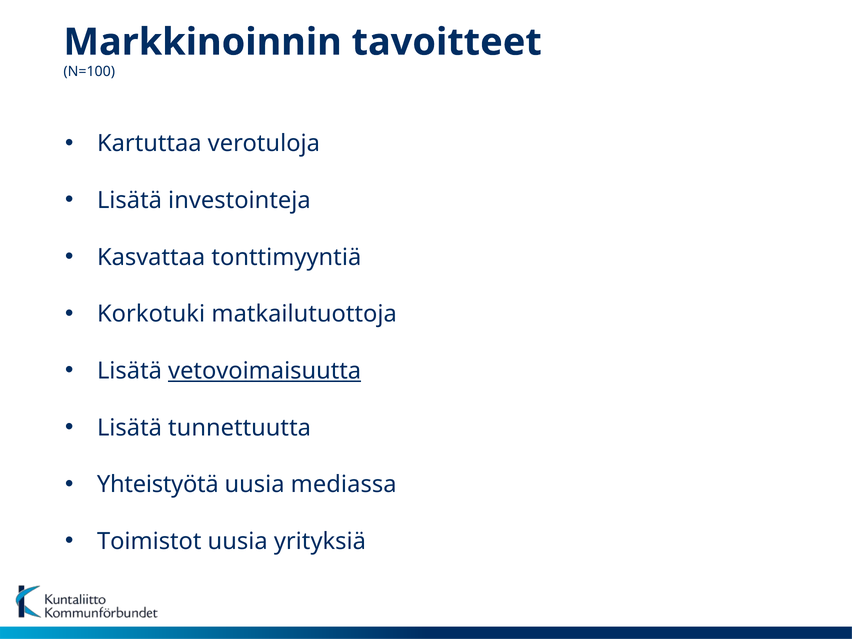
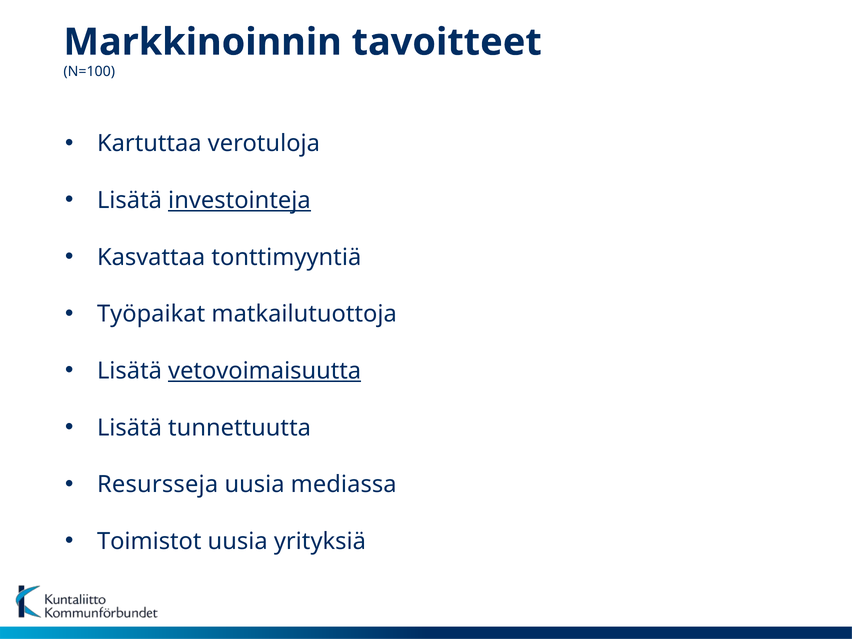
investointeja underline: none -> present
Korkotuki: Korkotuki -> Työpaikat
Yhteistyötä: Yhteistyötä -> Resursseja
